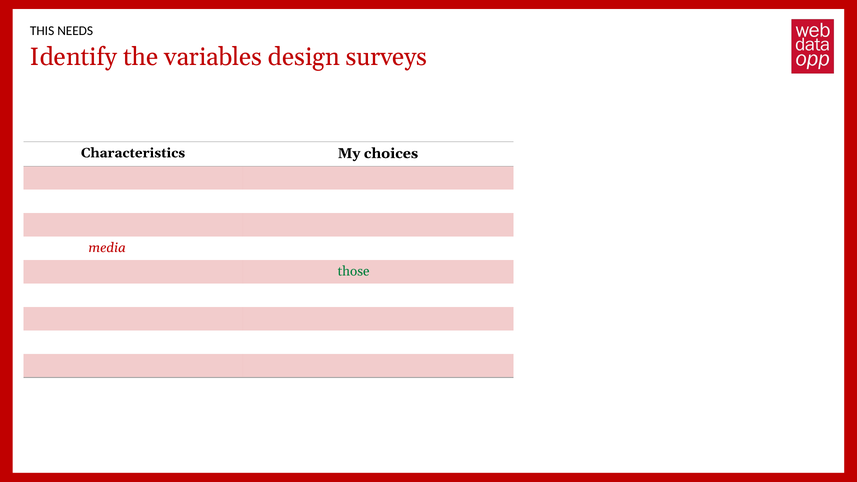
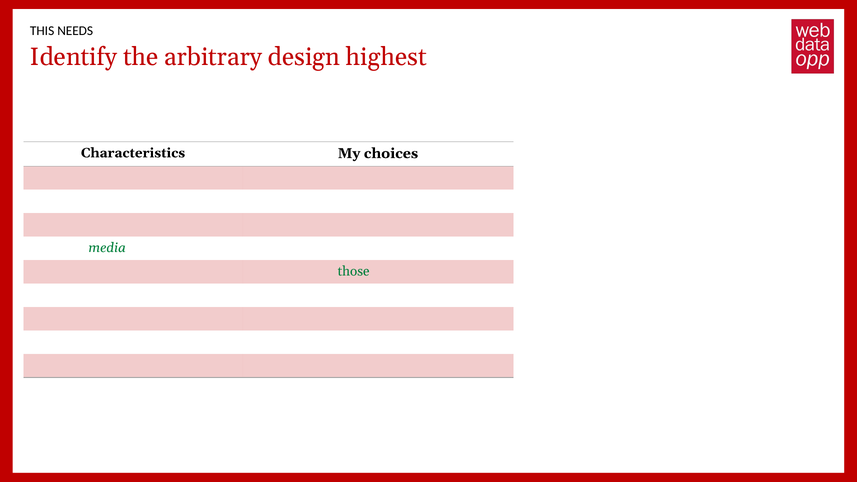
variables: variables -> arbitrary
surveys: surveys -> highest
media at (107, 248) colour: red -> green
